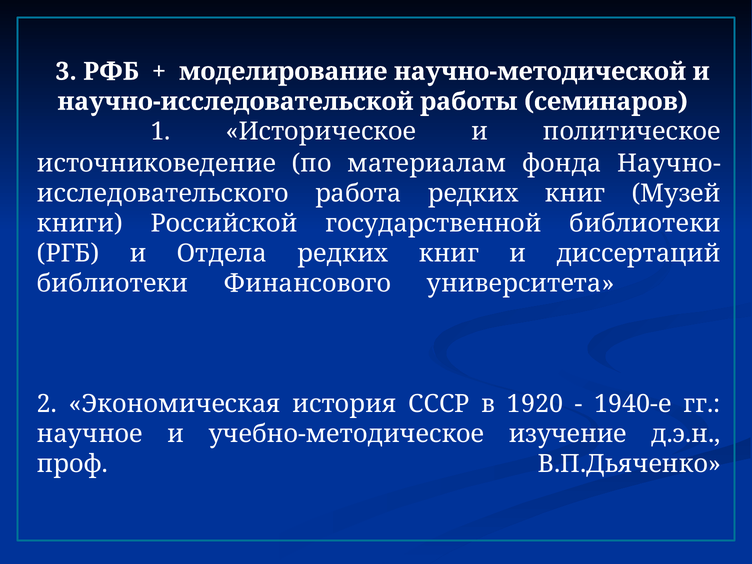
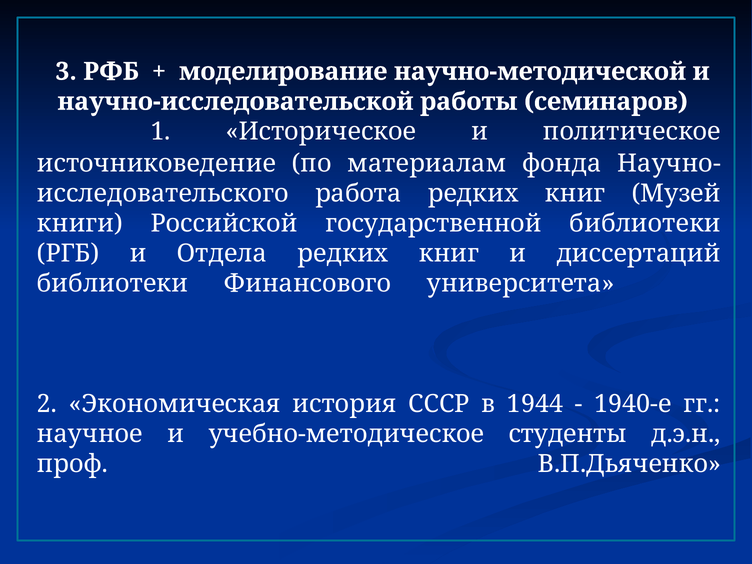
1920: 1920 -> 1944
изучение: изучение -> студенты
